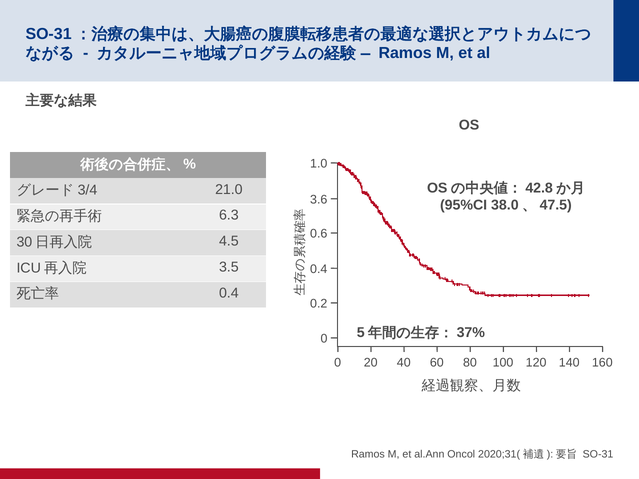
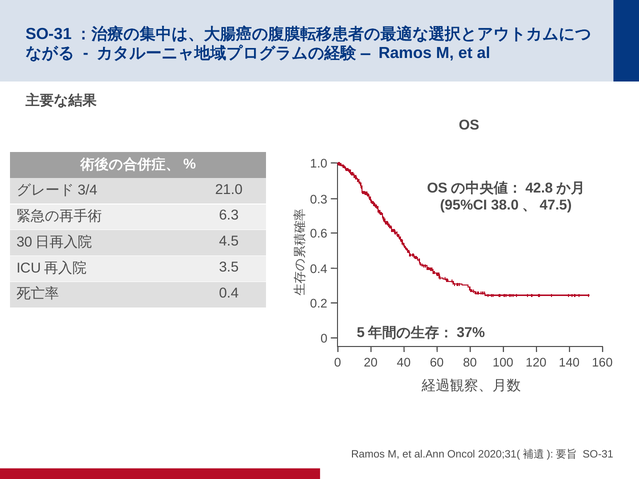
3.6: 3.6 -> 0.3
